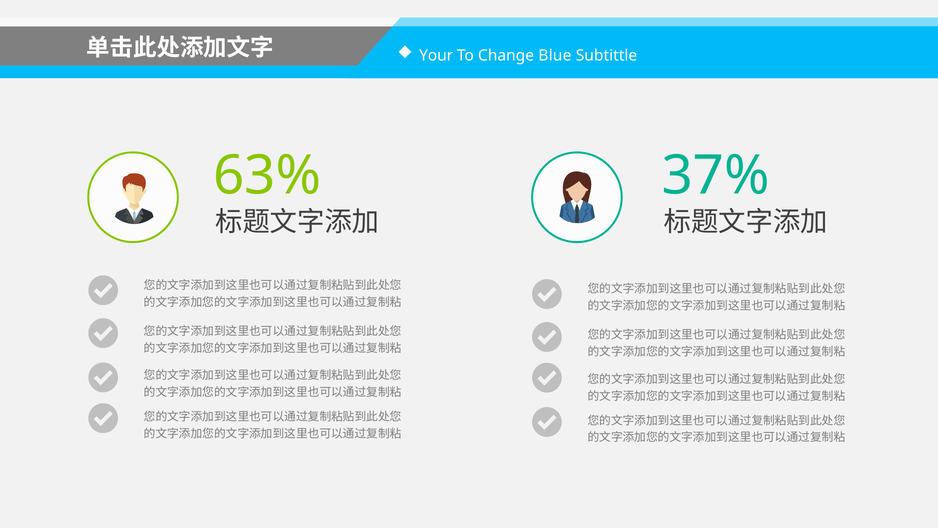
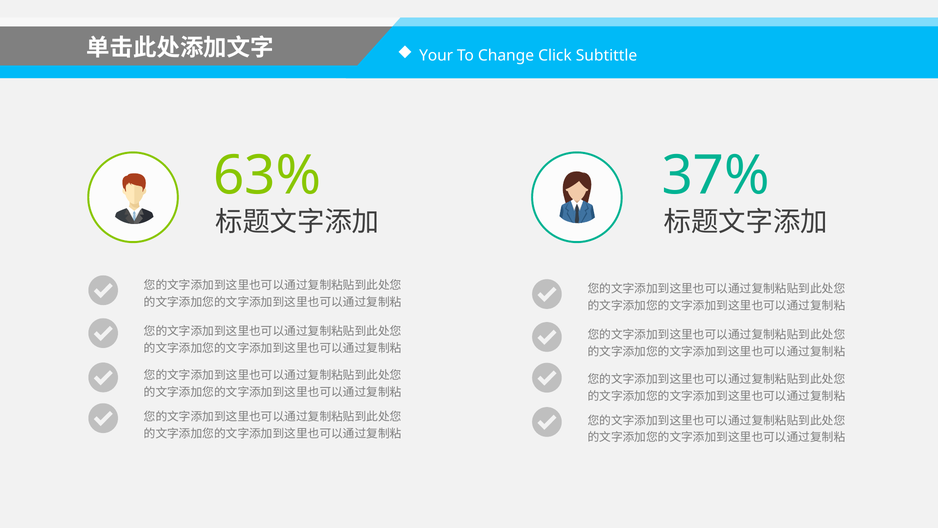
Blue: Blue -> Click
